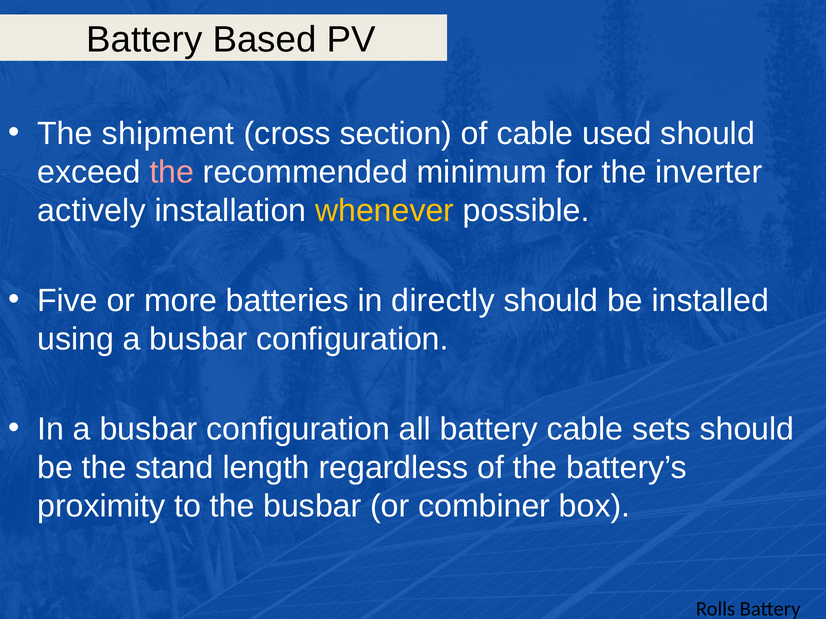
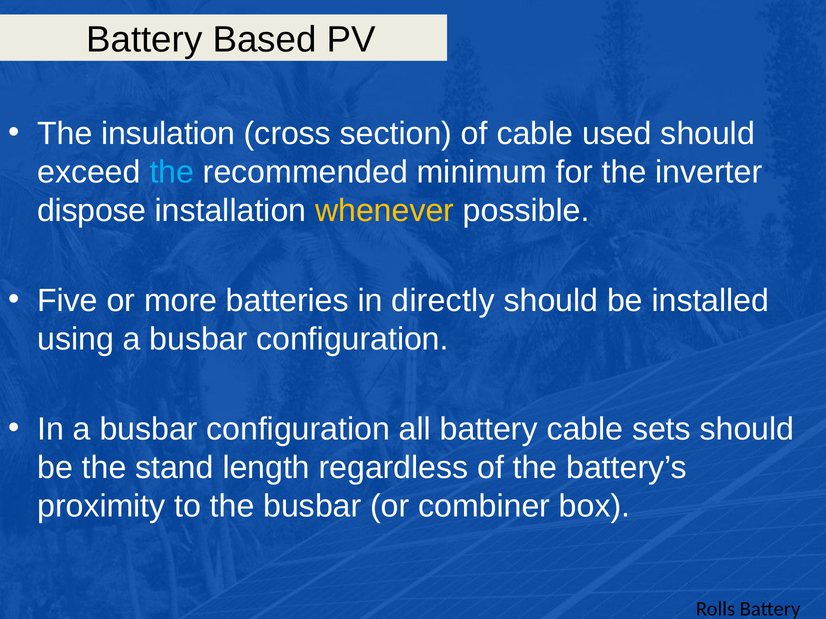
shipment: shipment -> insulation
the at (172, 172) colour: pink -> light blue
actively: actively -> dispose
